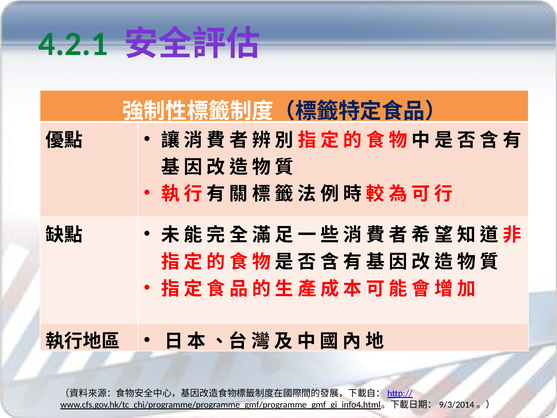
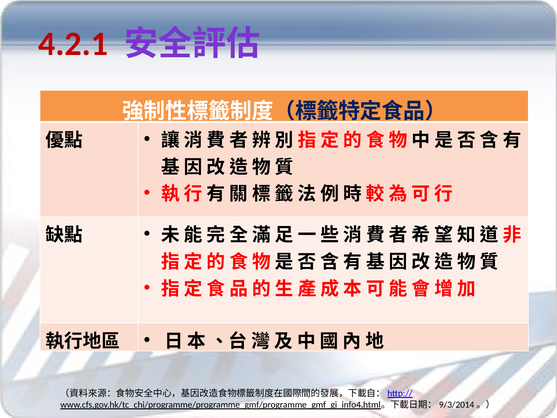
4.2.1 colour: green -> red
